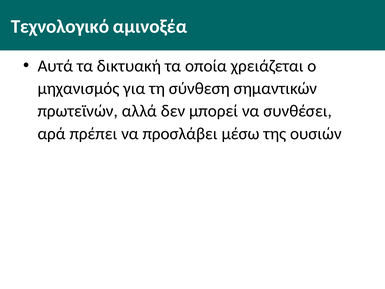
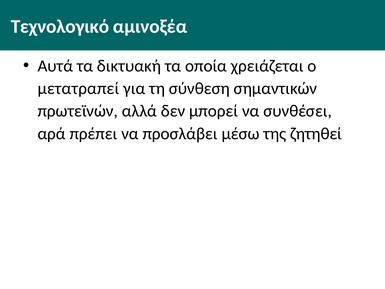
μηχανισμός: μηχανισμός -> μετατραπεί
ουσιών: ουσιών -> ζητηθεί
